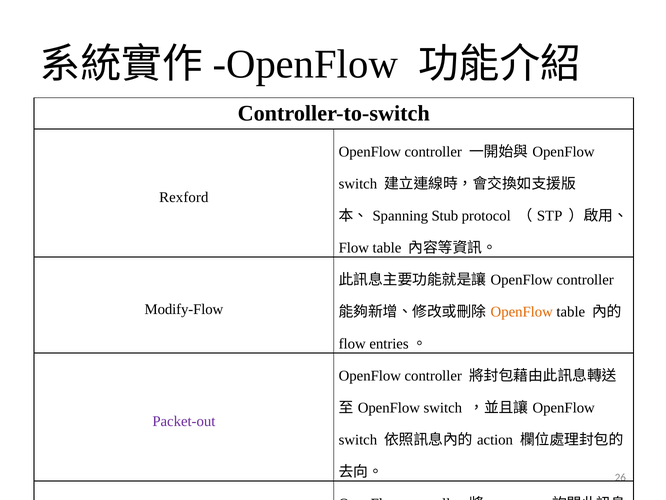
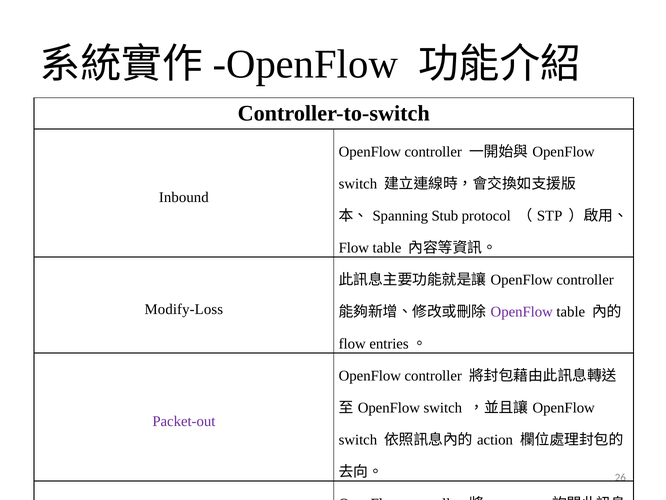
Rexford: Rexford -> Inbound
Modify-Flow: Modify-Flow -> Modify-Loss
OpenFlow at (522, 312) colour: orange -> purple
